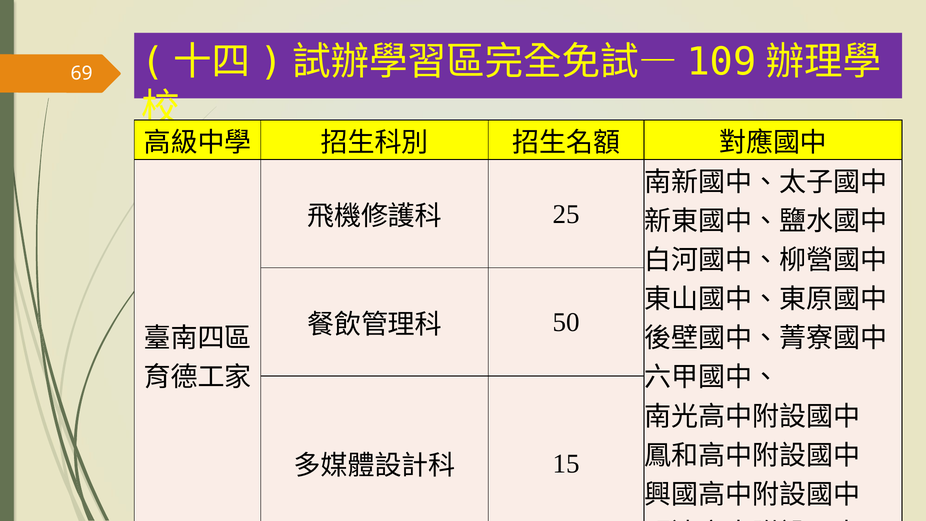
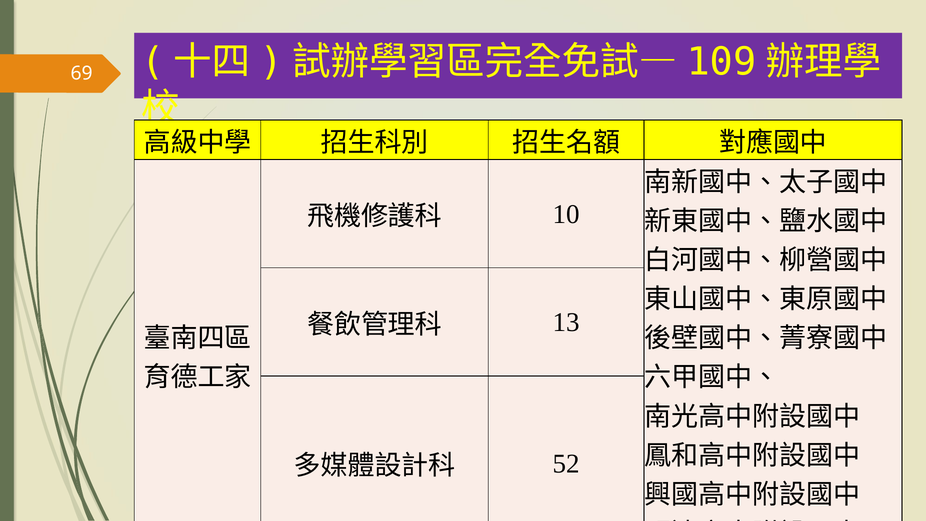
25: 25 -> 10
50: 50 -> 13
15: 15 -> 52
